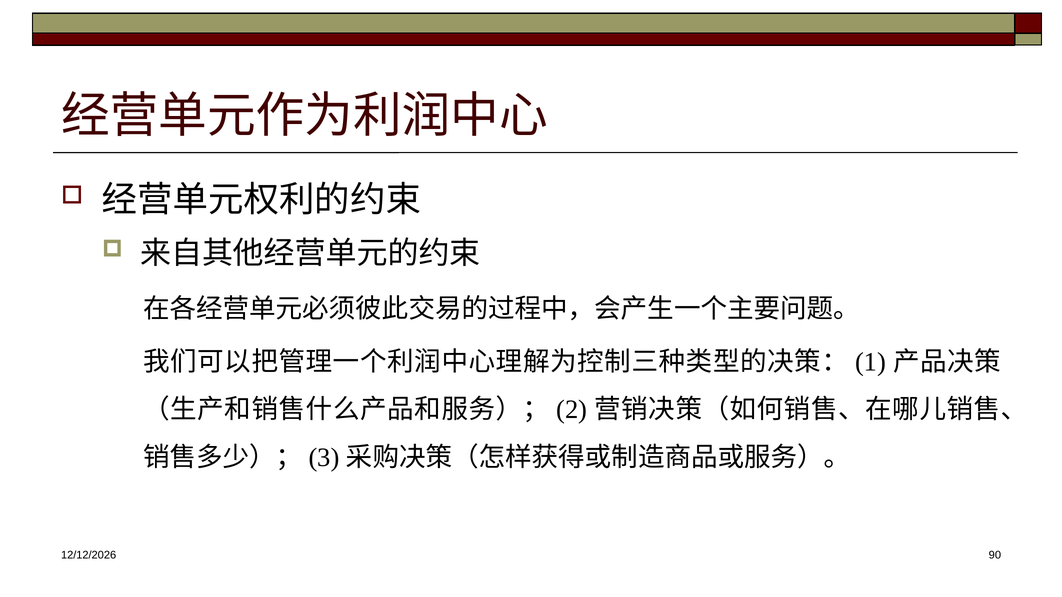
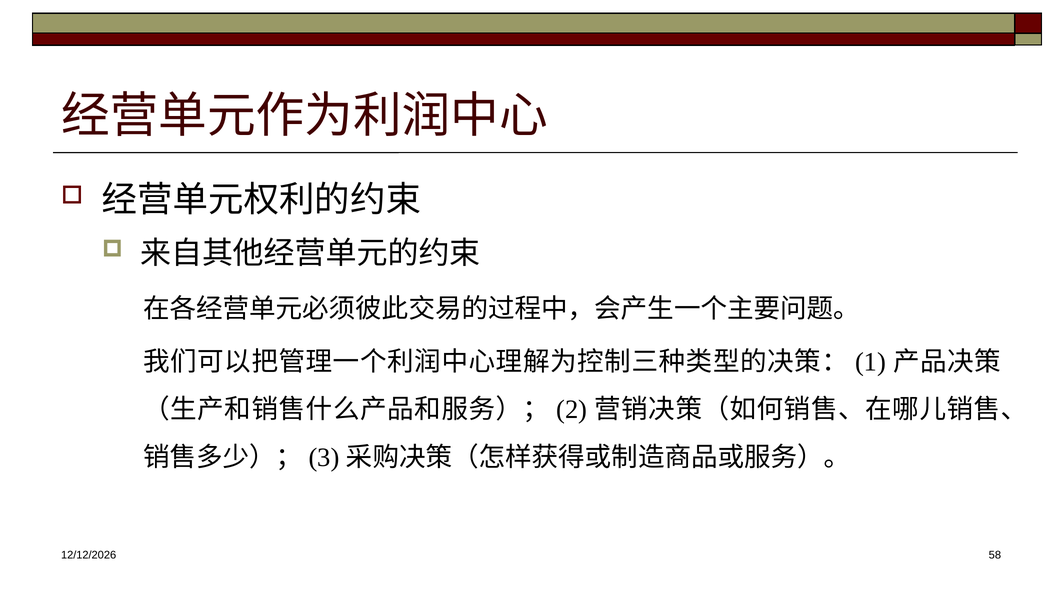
90: 90 -> 58
